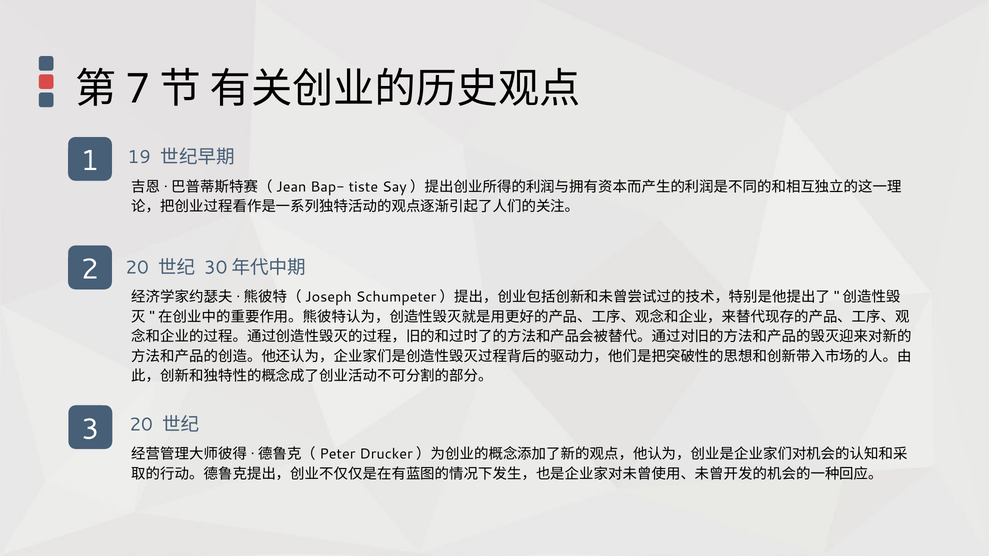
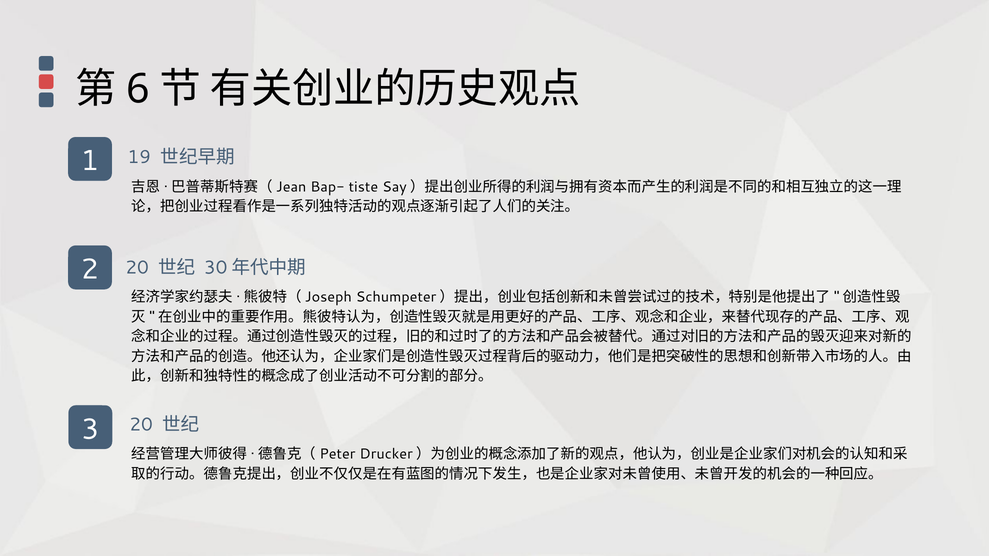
7: 7 -> 6
